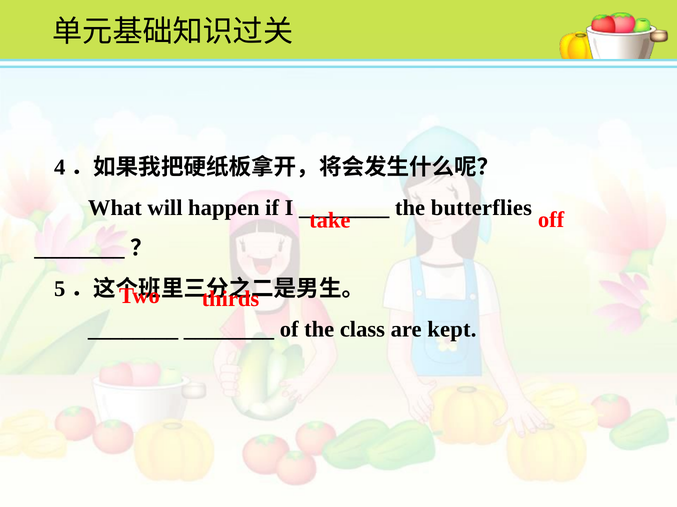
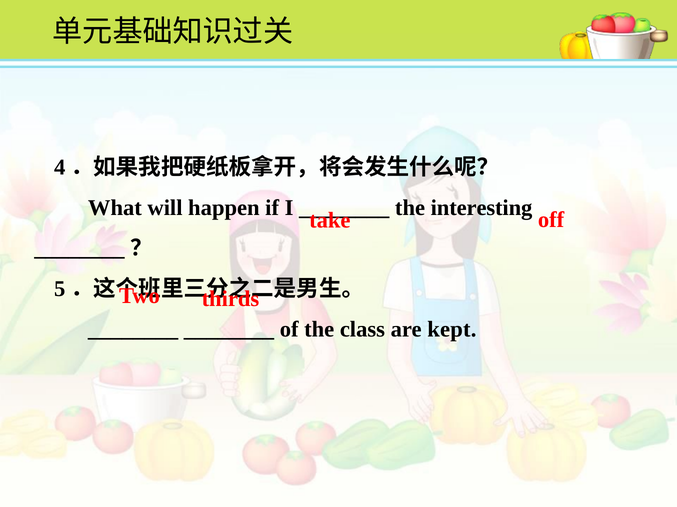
butterflies: butterflies -> interesting
